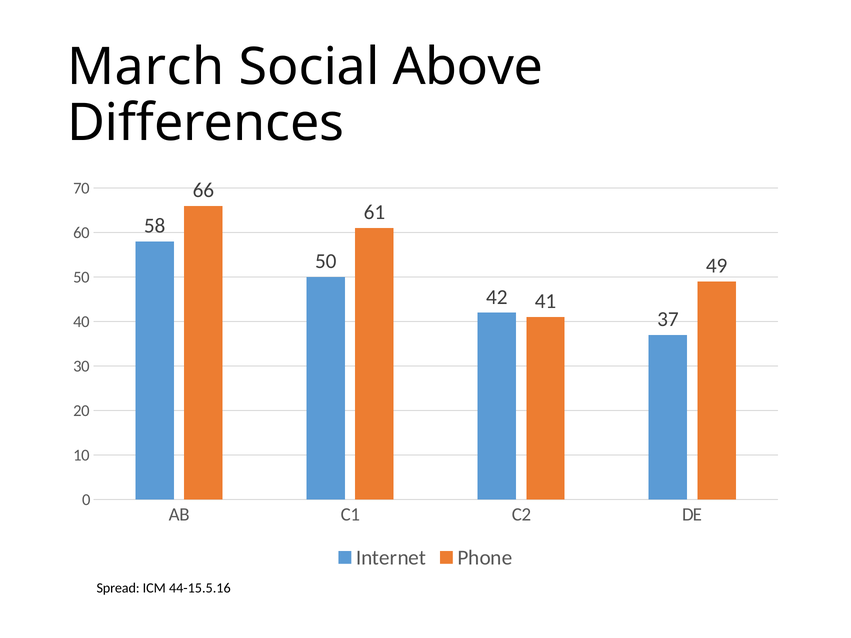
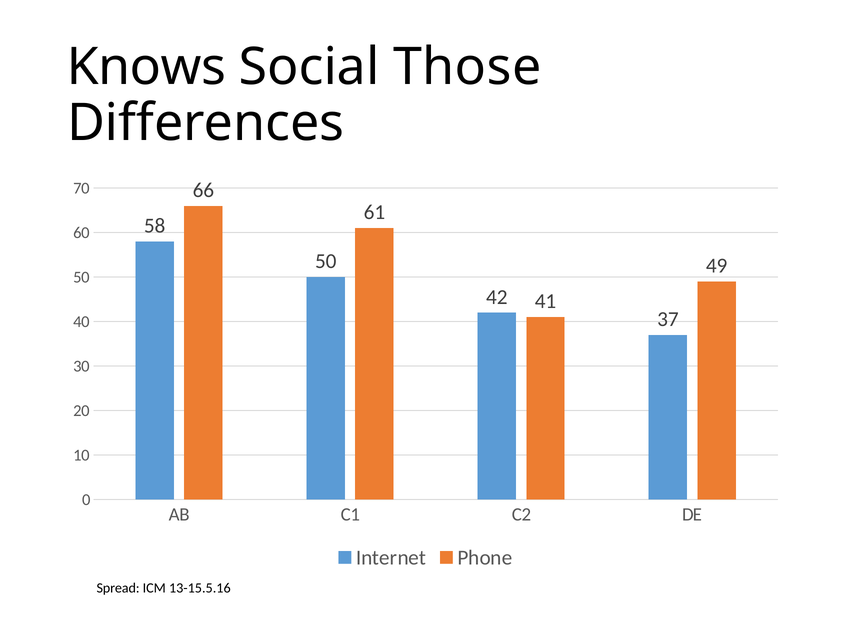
March: March -> Knows
Above: Above -> Those
44-15.5.16: 44-15.5.16 -> 13-15.5.16
